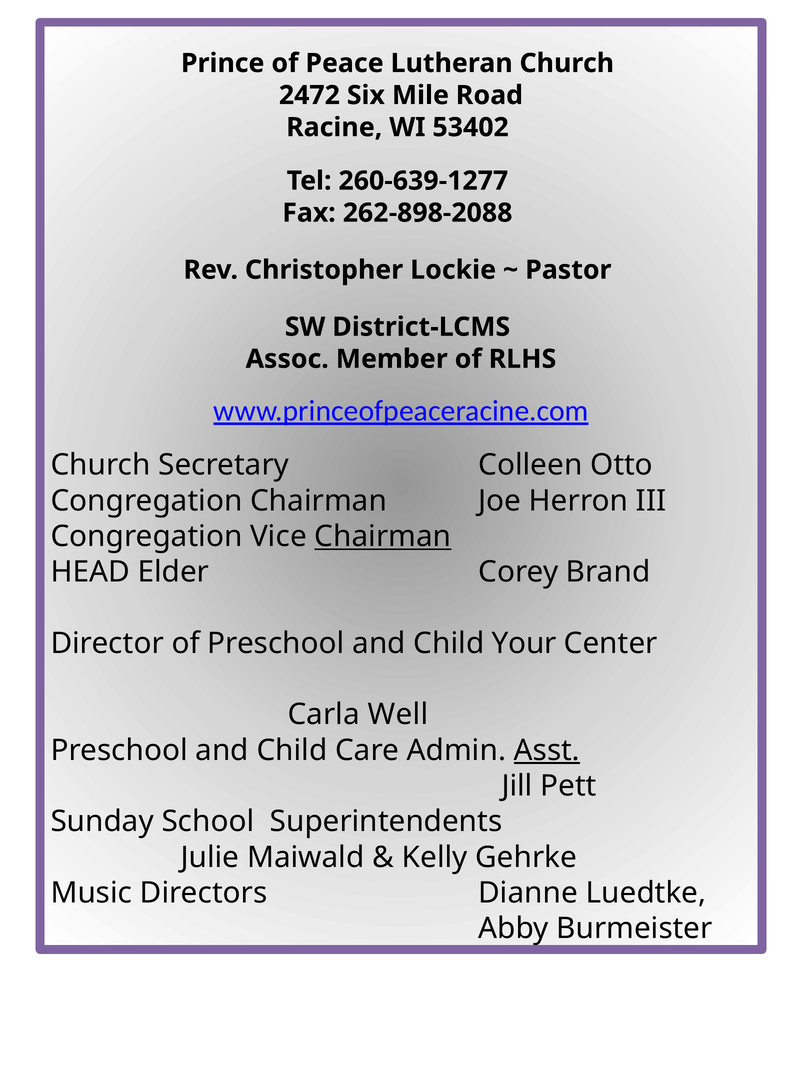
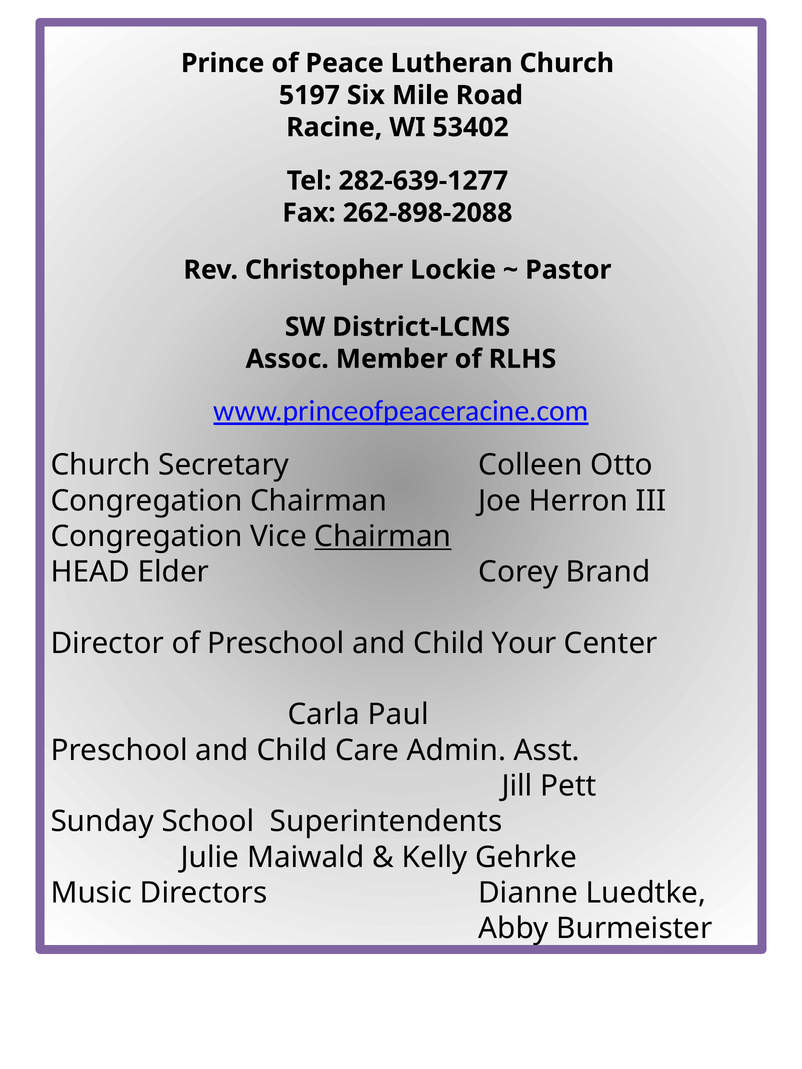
2472: 2472 -> 5197
260-639-1277: 260-639-1277 -> 282-639-1277
Well: Well -> Paul
Asst underline: present -> none
